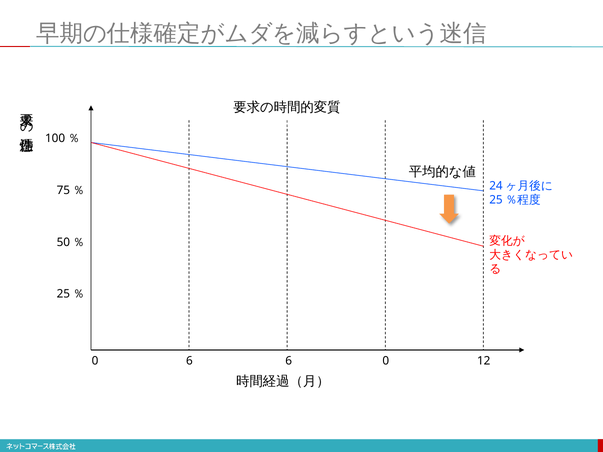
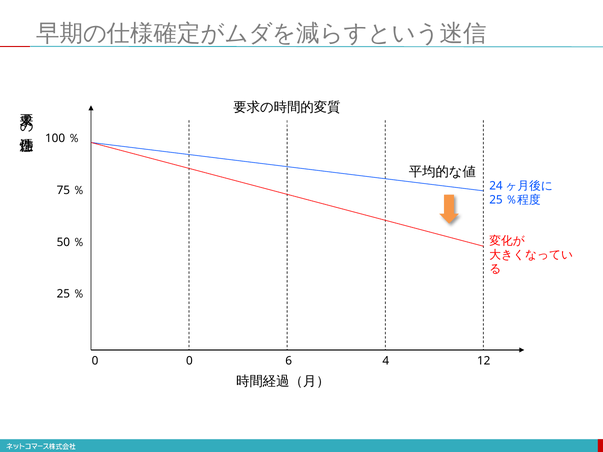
0 6: 6 -> 0
6 0: 0 -> 4
